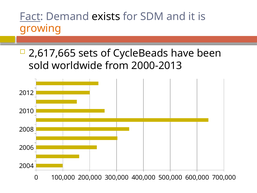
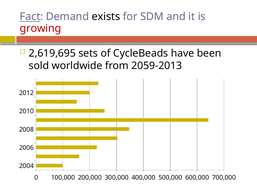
growing colour: orange -> red
2,617,665: 2,617,665 -> 2,619,695
2000-2013: 2000-2013 -> 2059-2013
